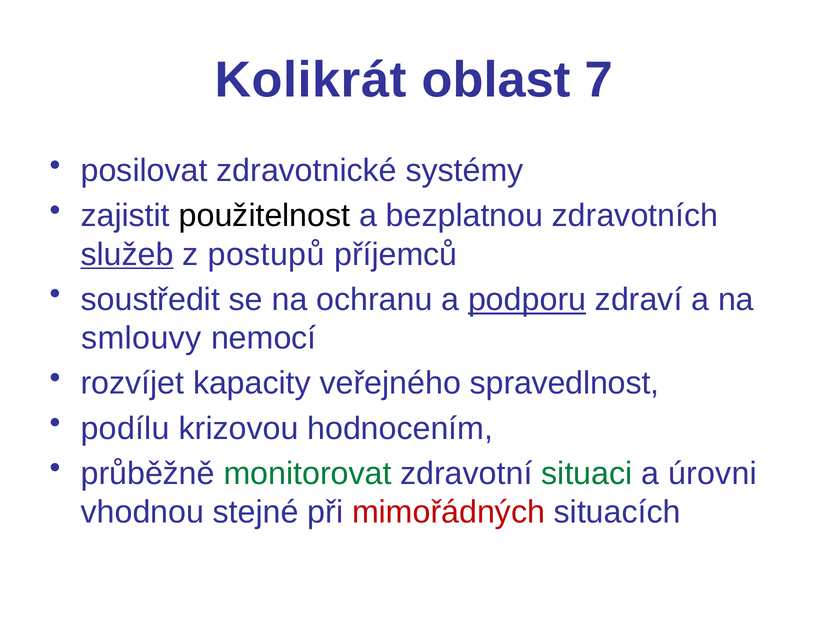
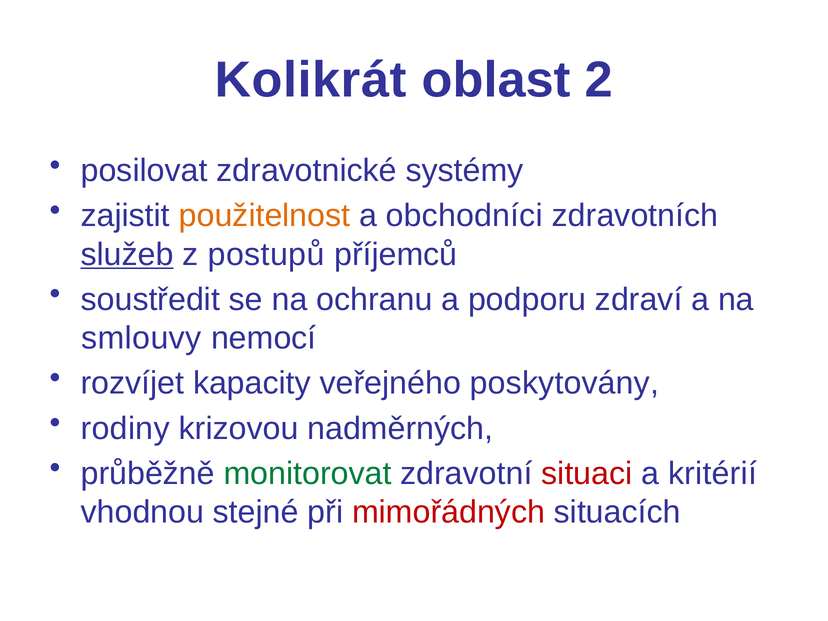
7: 7 -> 2
použitelnost colour: black -> orange
bezplatnou: bezplatnou -> obchodníci
podporu underline: present -> none
spravedlnost: spravedlnost -> poskytovány
podílu: podílu -> rodiny
hodnocením: hodnocením -> nadměrných
situaci colour: green -> red
úrovni: úrovni -> kritérií
